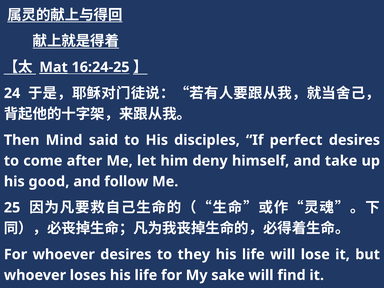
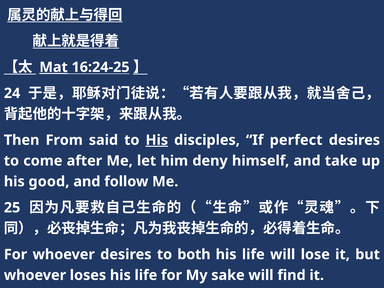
Mind: Mind -> From
His at (157, 140) underline: none -> present
they: they -> both
